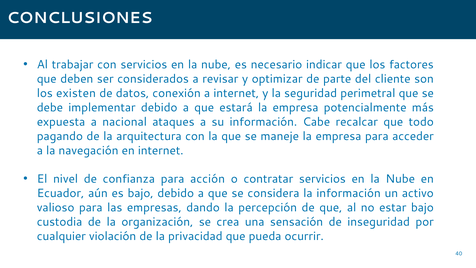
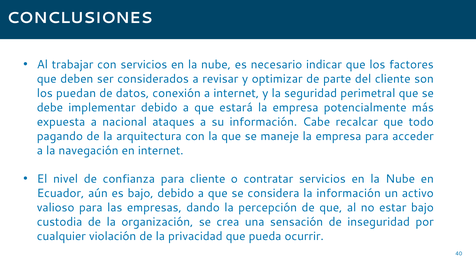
existen: existen -> puedan
para acción: acción -> cliente
